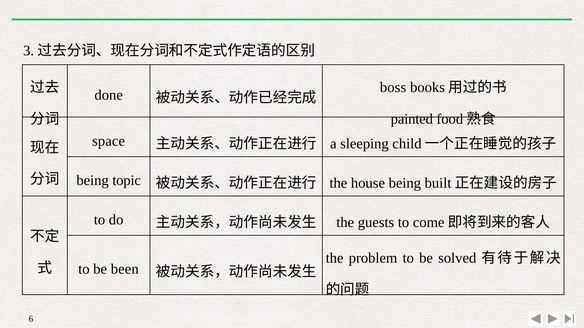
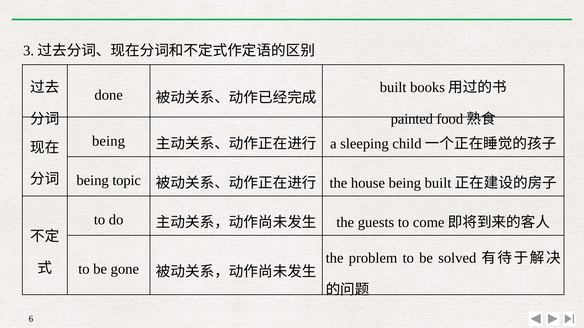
boss: boss -> built
space at (109, 141): space -> being
been: been -> gone
